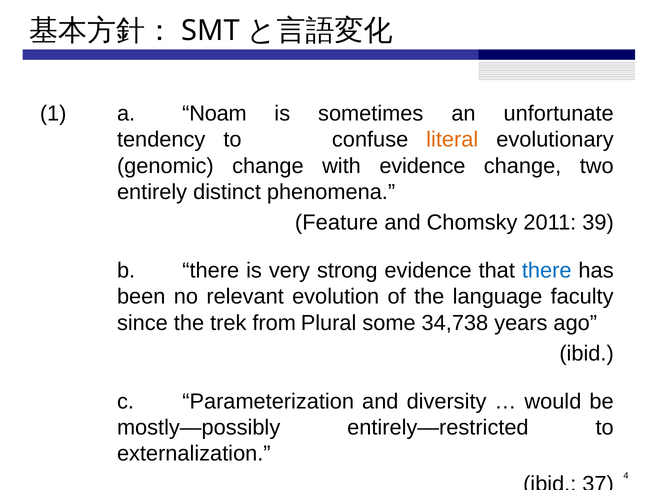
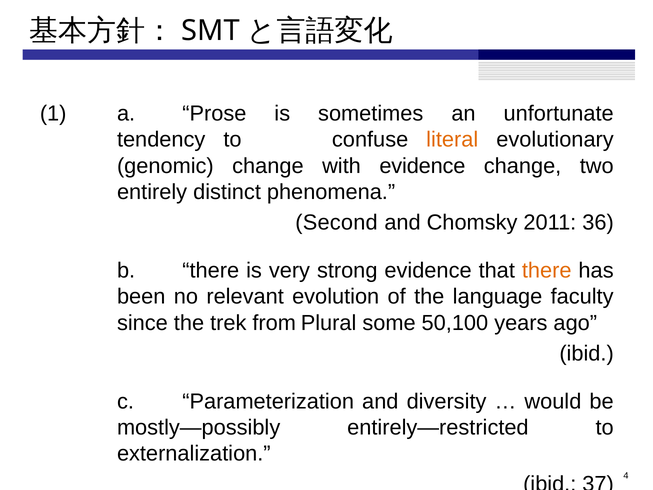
Noam: Noam -> Prose
Feature: Feature -> Second
39: 39 -> 36
there at (547, 271) colour: blue -> orange
34,738: 34,738 -> 50,100
